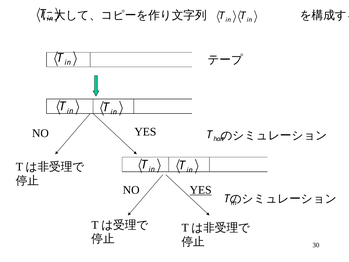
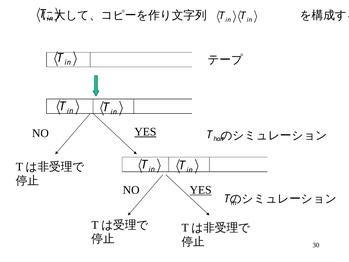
YES at (145, 132) underline: none -> present
